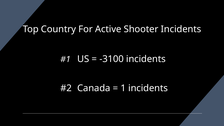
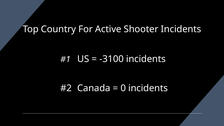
1: 1 -> 0
